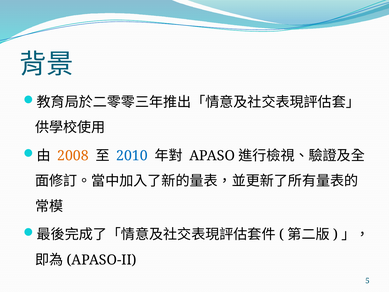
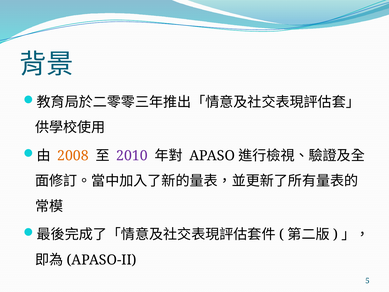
2010 colour: blue -> purple
